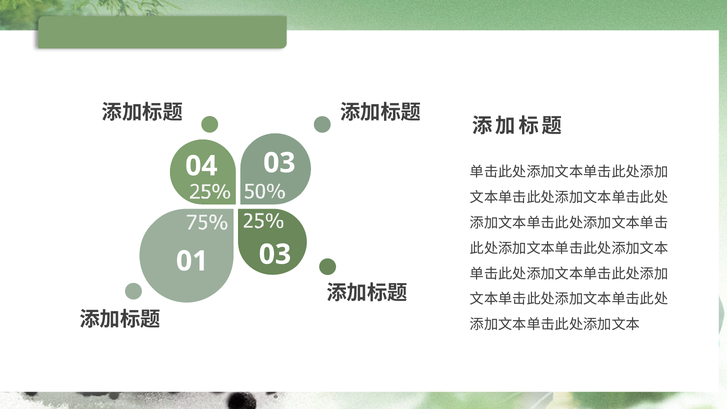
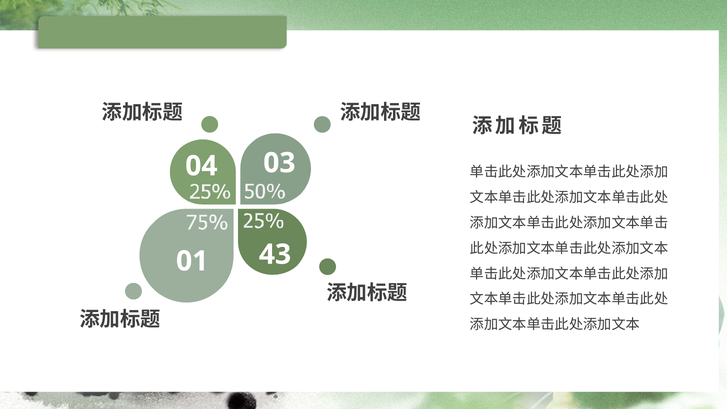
01 03: 03 -> 43
